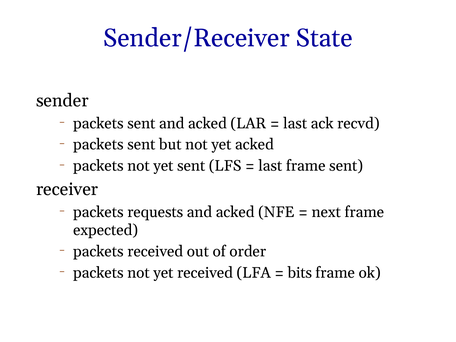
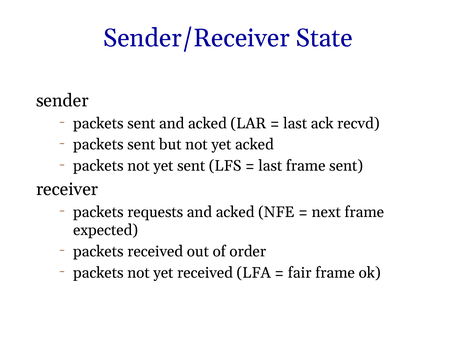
bits: bits -> fair
